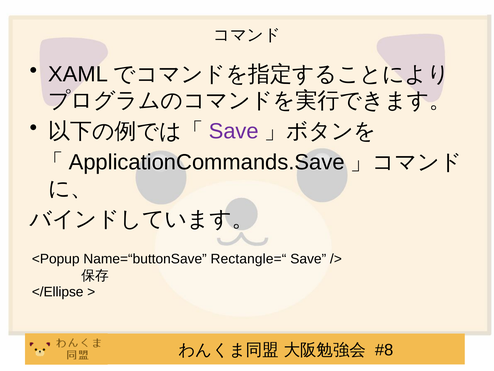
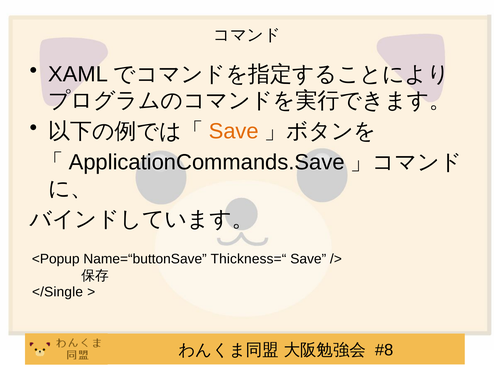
Save at (234, 131) colour: purple -> orange
Rectangle=“: Rectangle=“ -> Thickness=“
</Ellipse: </Ellipse -> </Single
